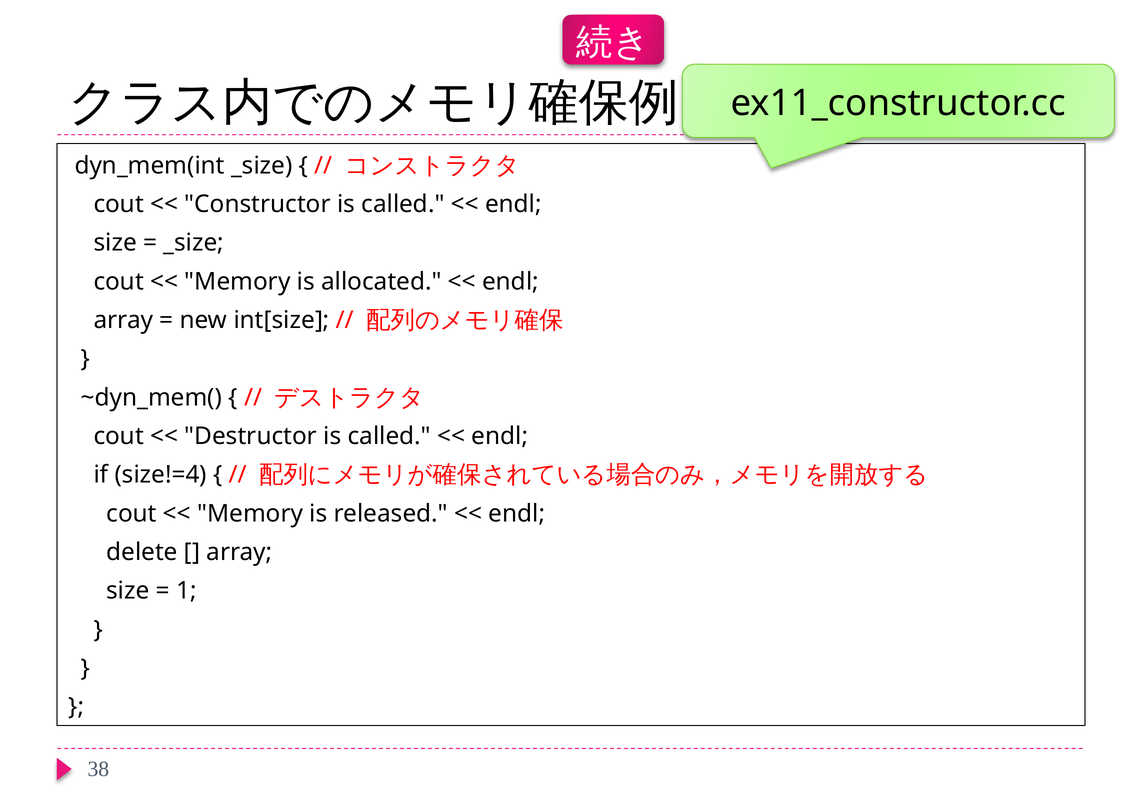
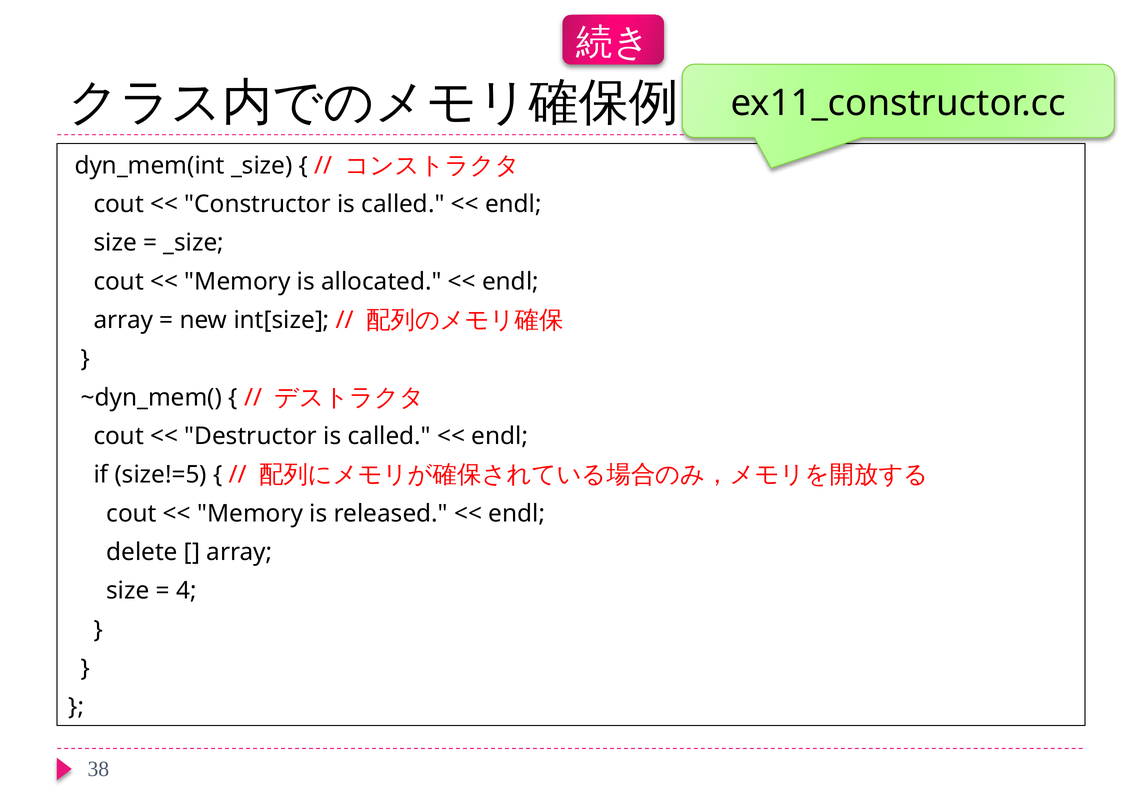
size!=4: size!=4 -> size!=5
1: 1 -> 4
